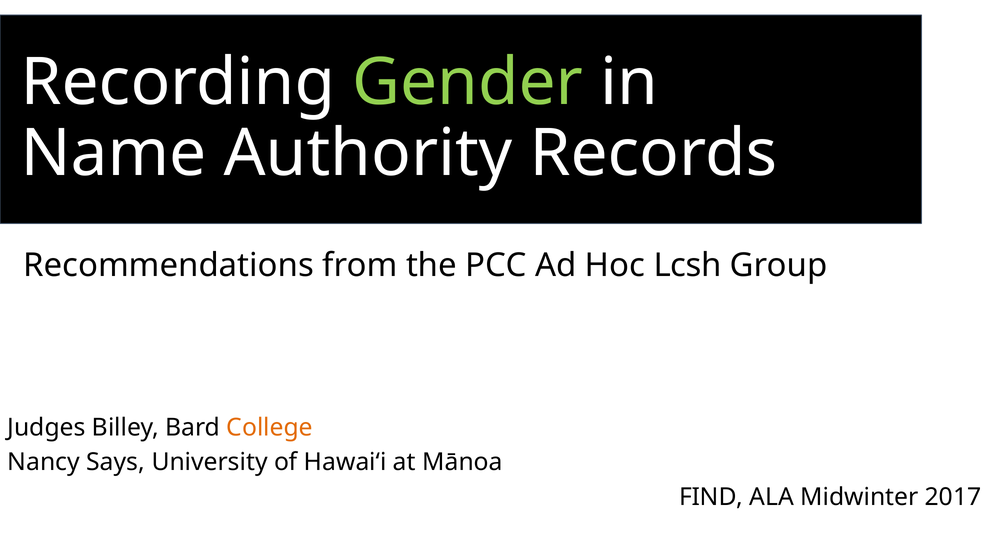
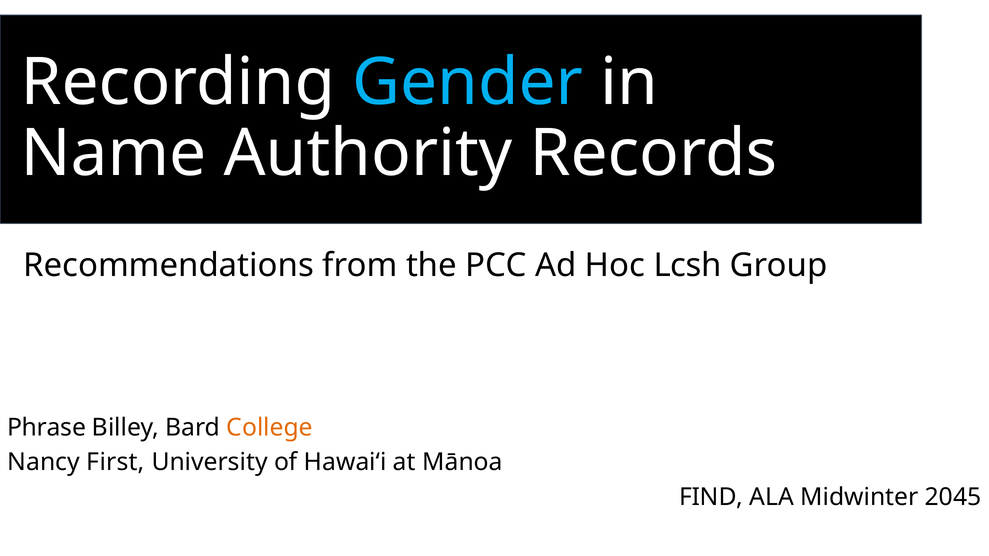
Gender colour: light green -> light blue
Judges: Judges -> Phrase
Says: Says -> First
2017: 2017 -> 2045
